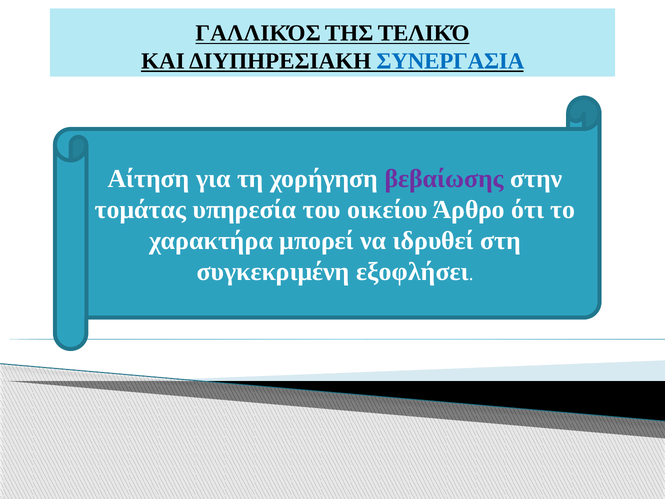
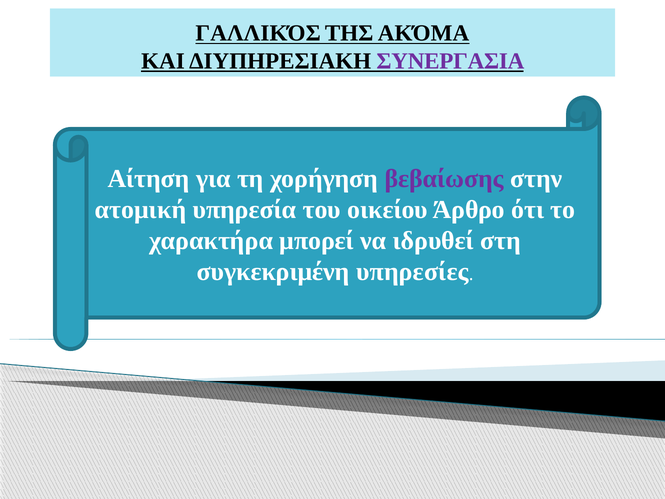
ΤΕΛΙΚΌ: ΤΕΛΙΚΌ -> ΑΚΌΜΑ
ΣΥΝΕΡΓΑΣΙΑ colour: blue -> purple
τομάτας: τομάτας -> ατομική
εξοφλήσει: εξοφλήσει -> υπηρεσίες
